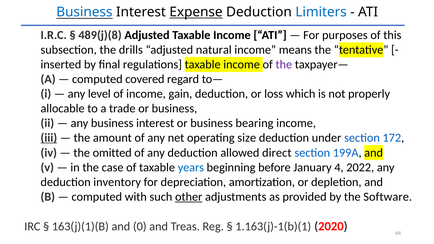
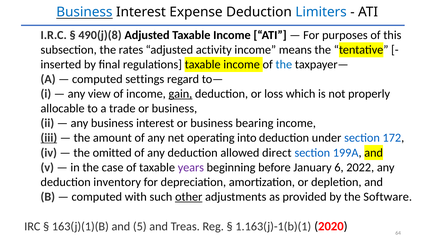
Expense underline: present -> none
489(j)(8: 489(j)(8 -> 490(j)(8
drills: drills -> rates
natural: natural -> activity
the at (284, 65) colour: purple -> blue
covered: covered -> settings
level: level -> view
gain underline: none -> present
size: size -> into
years colour: blue -> purple
4: 4 -> 6
0: 0 -> 5
